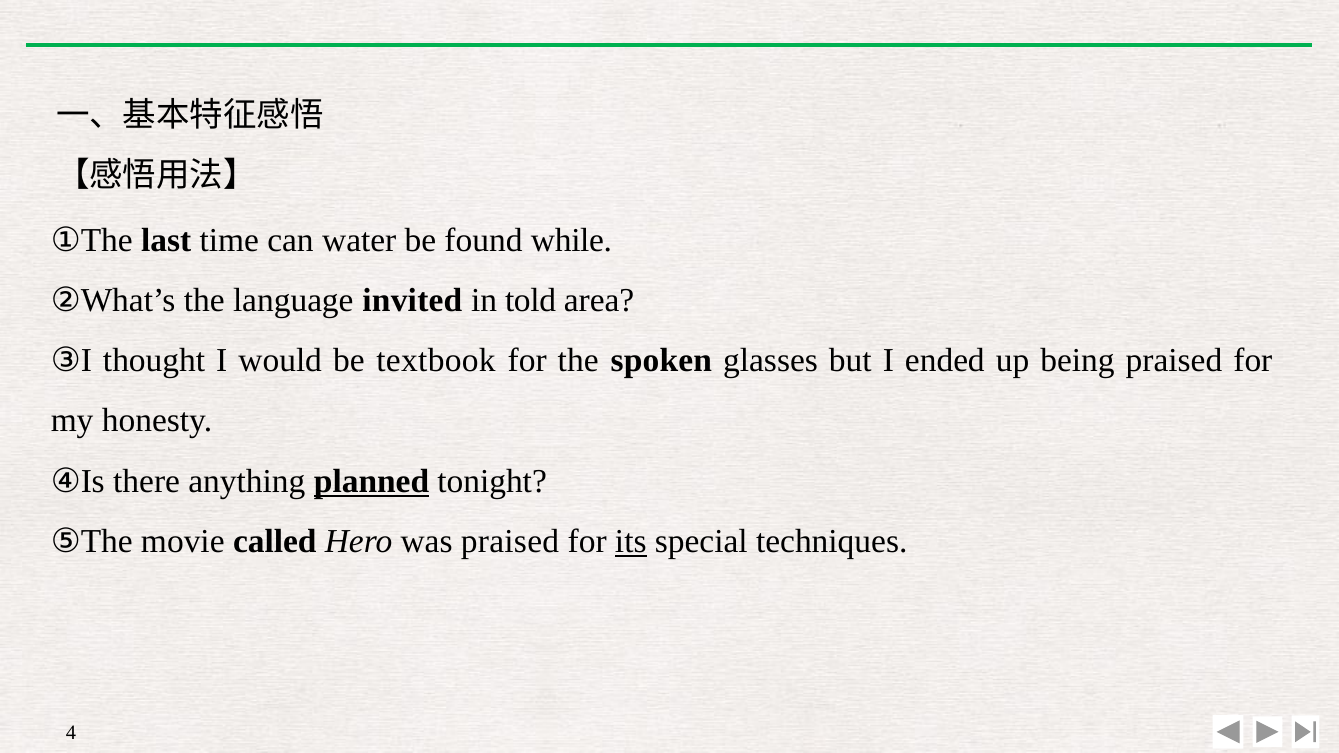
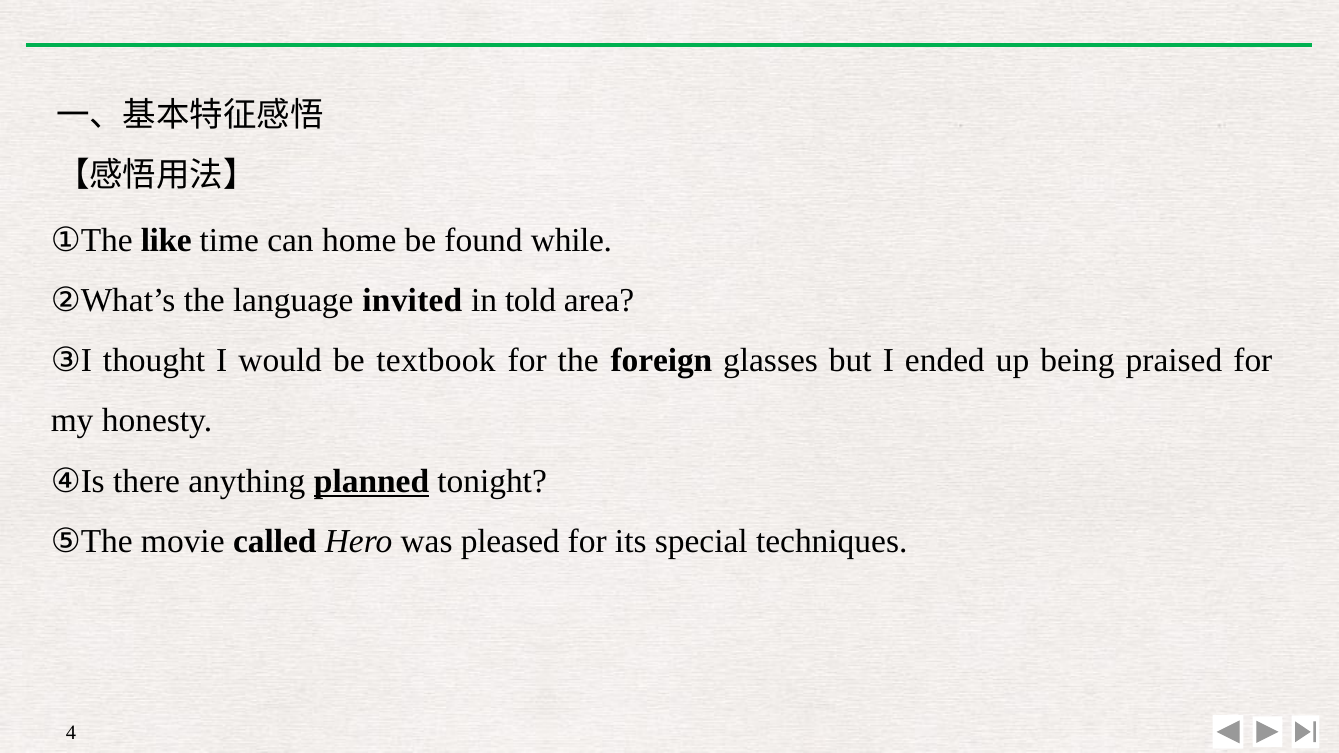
last: last -> like
water: water -> home
spoken: spoken -> foreign
was praised: praised -> pleased
its underline: present -> none
